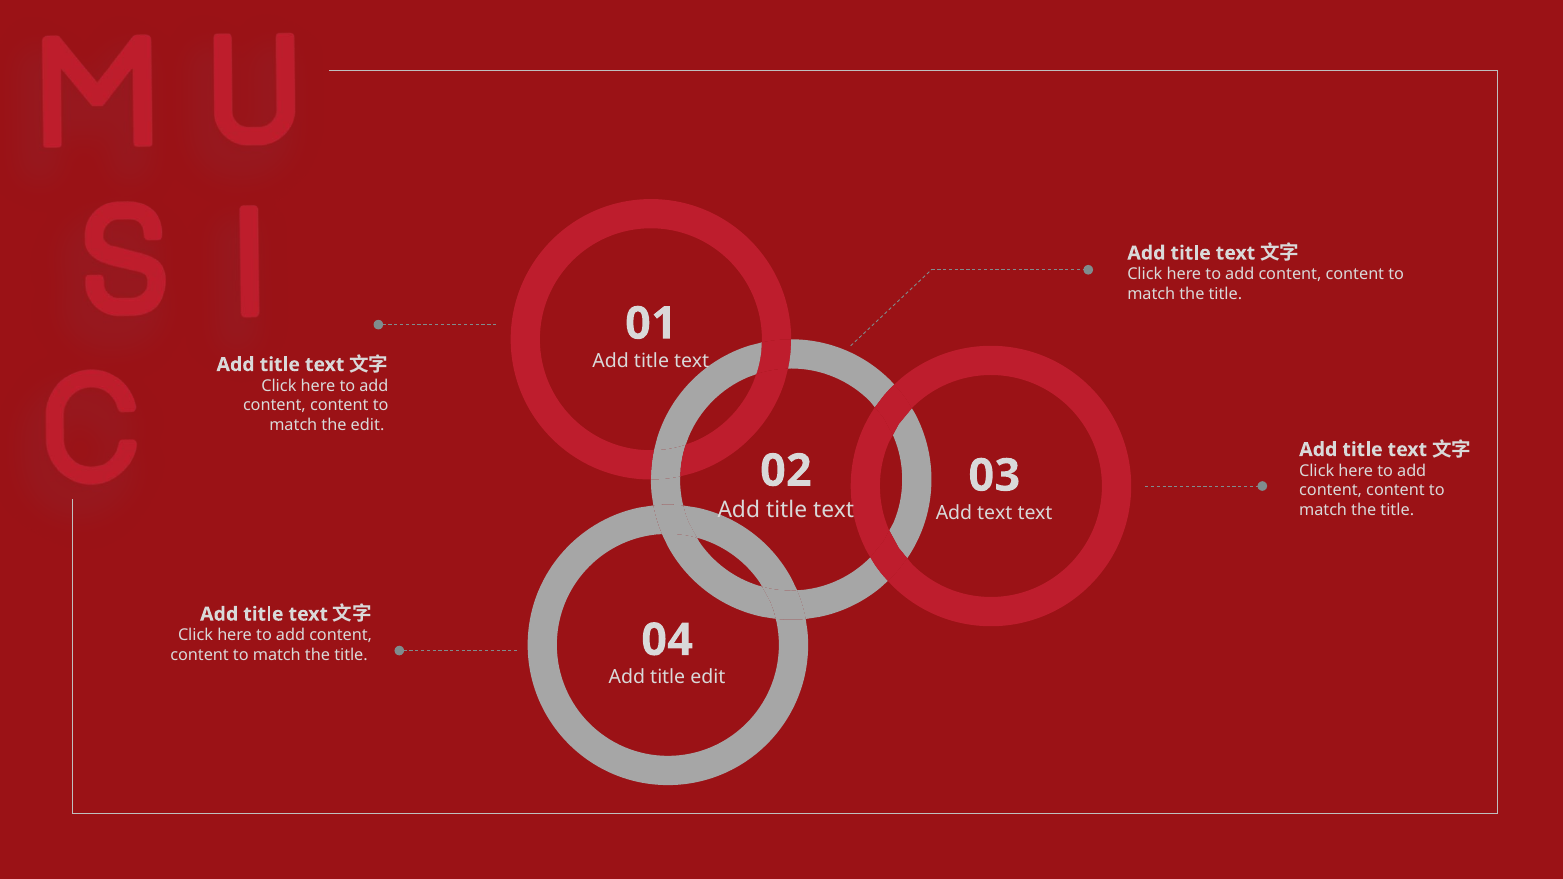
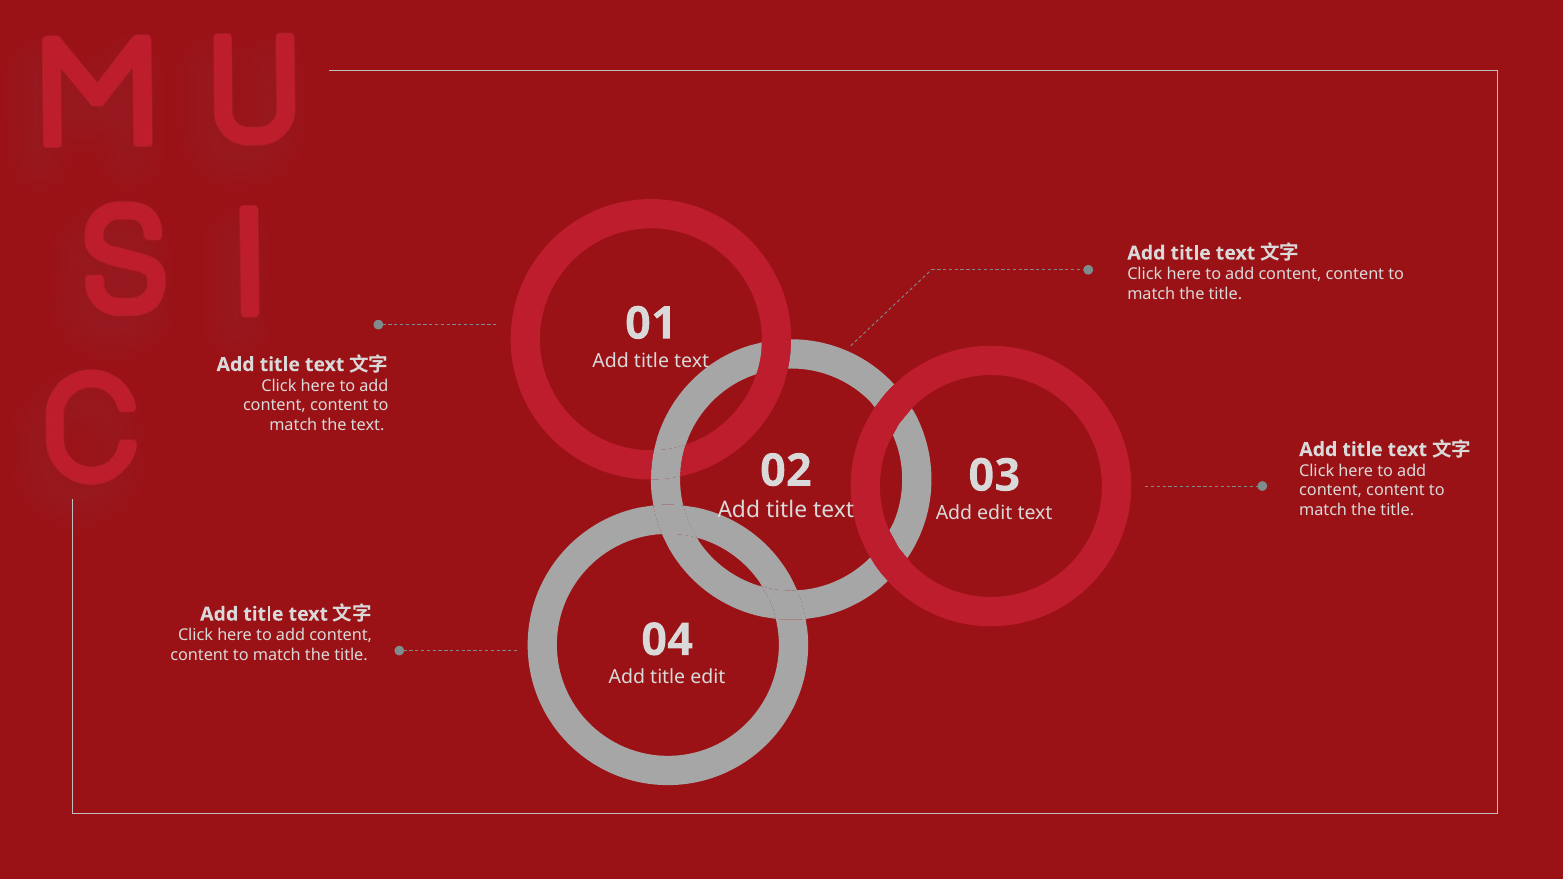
the edit: edit -> text
Add text: text -> edit
